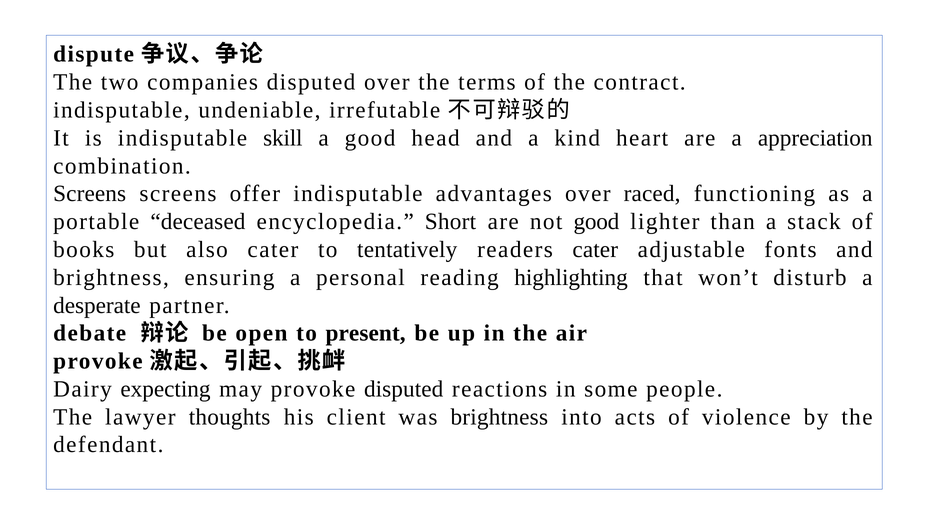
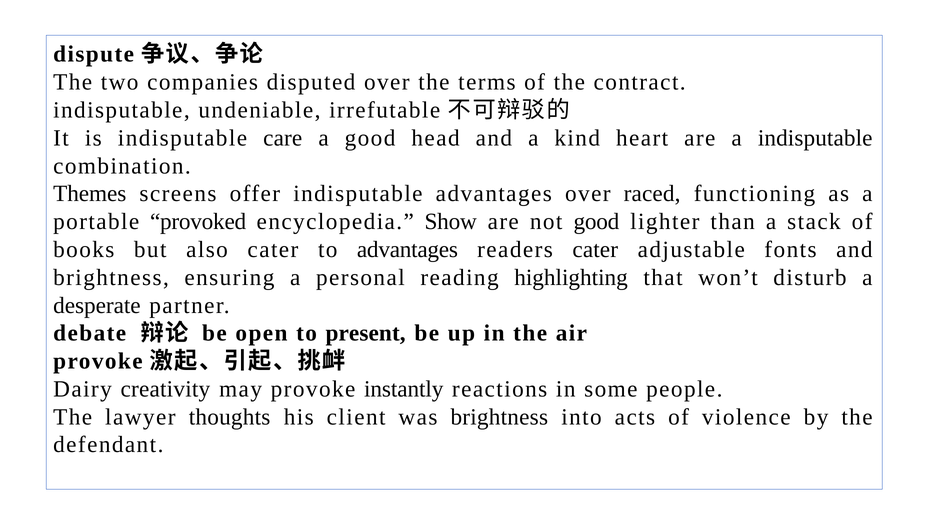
skill: skill -> care
a appreciation: appreciation -> indisputable
Screens at (90, 194): Screens -> Themes
deceased: deceased -> provoked
Short: Short -> Show
to tentatively: tentatively -> advantages
expecting: expecting -> creativity
provoke disputed: disputed -> instantly
